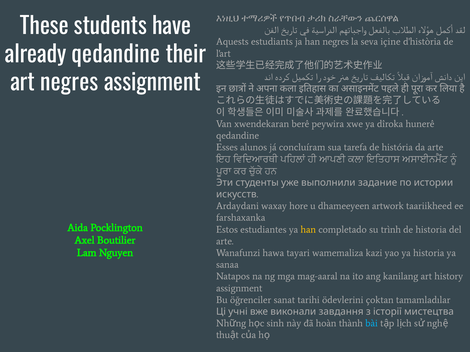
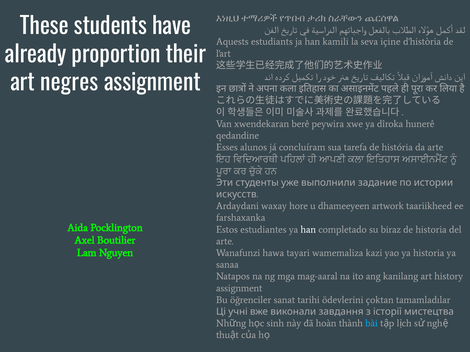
han negres: negres -> kamili
already qedandine: qedandine -> proportion
han at (308, 230) colour: yellow -> white
trình: trình -> biraz
